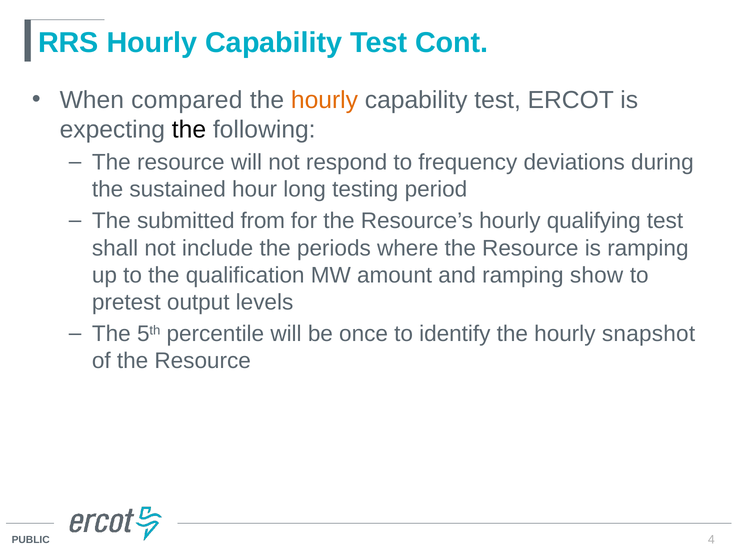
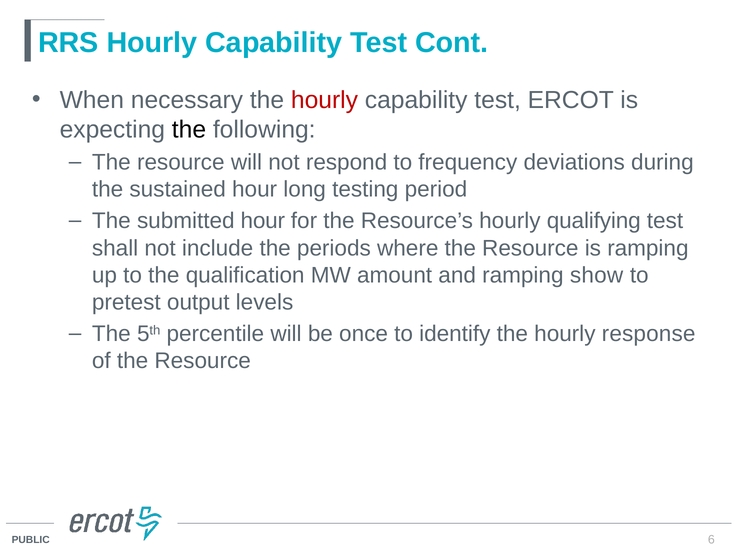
compared: compared -> necessary
hourly at (324, 100) colour: orange -> red
submitted from: from -> hour
snapshot: snapshot -> response
4: 4 -> 6
